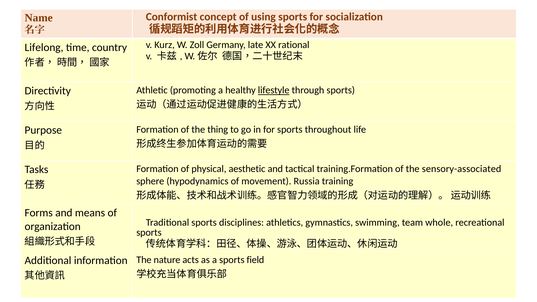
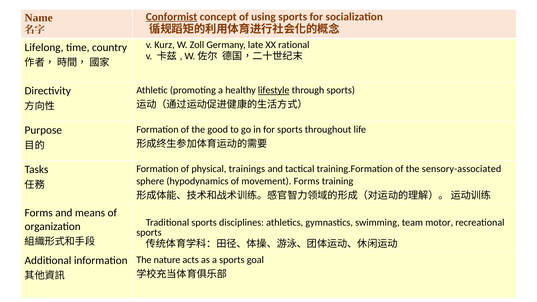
Conformist underline: none -> present
thing: thing -> good
aesthetic: aesthetic -> trainings
movement Russia: Russia -> Forms
whole: whole -> motor
field: field -> goal
